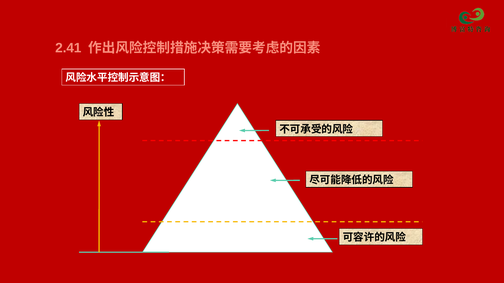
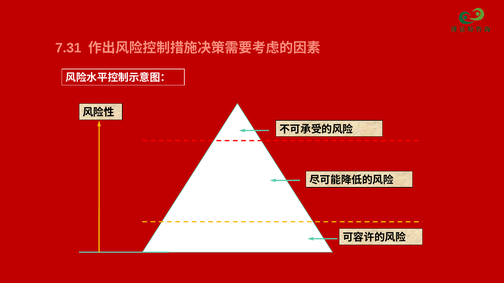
2.41: 2.41 -> 7.31
